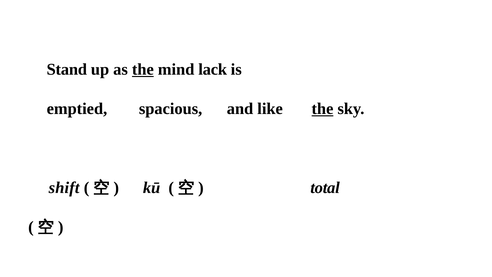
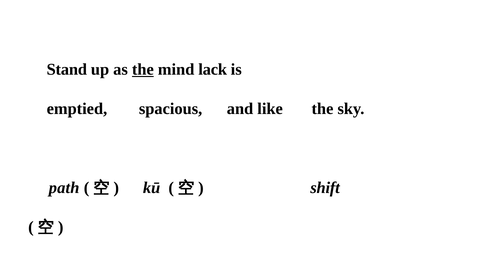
the at (322, 109) underline: present -> none
shift: shift -> path
total: total -> shift
